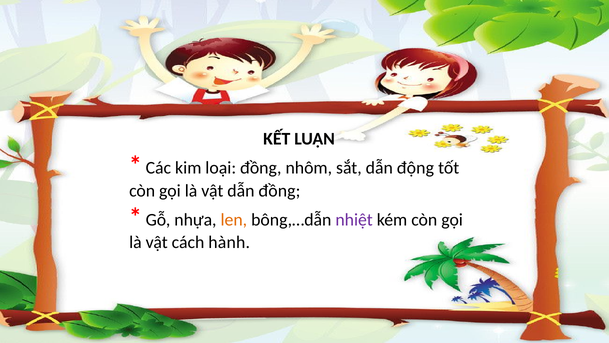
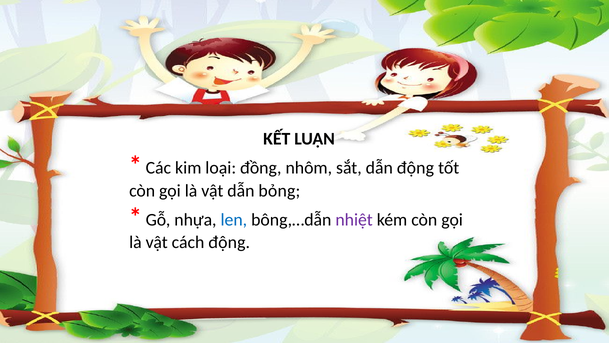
dẫn đồng: đồng -> bỏng
len colour: orange -> blue
cách hành: hành -> động
